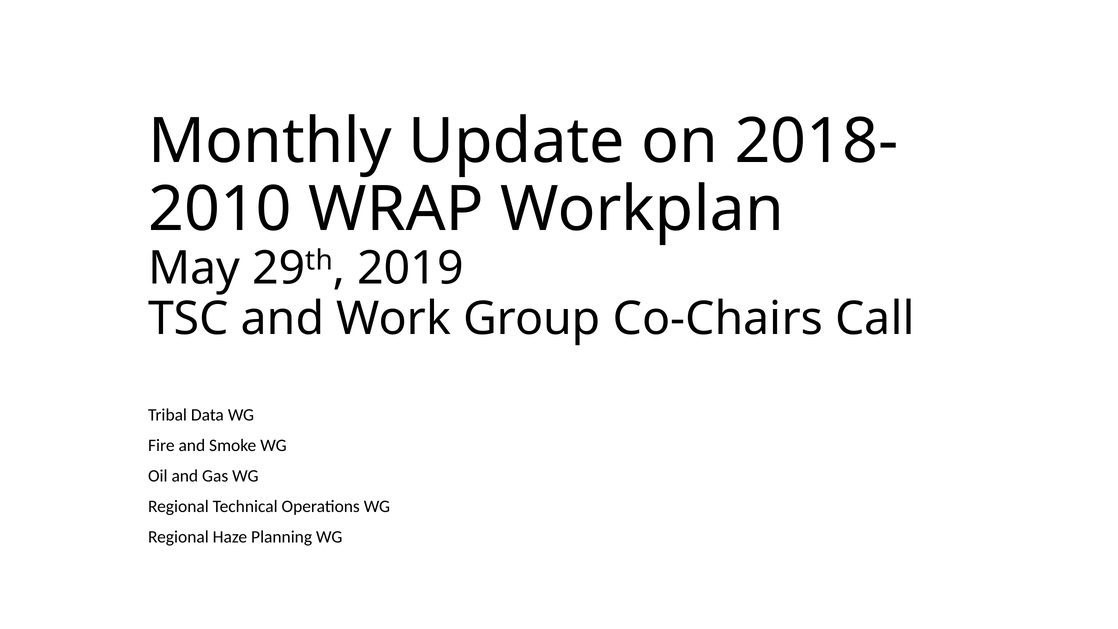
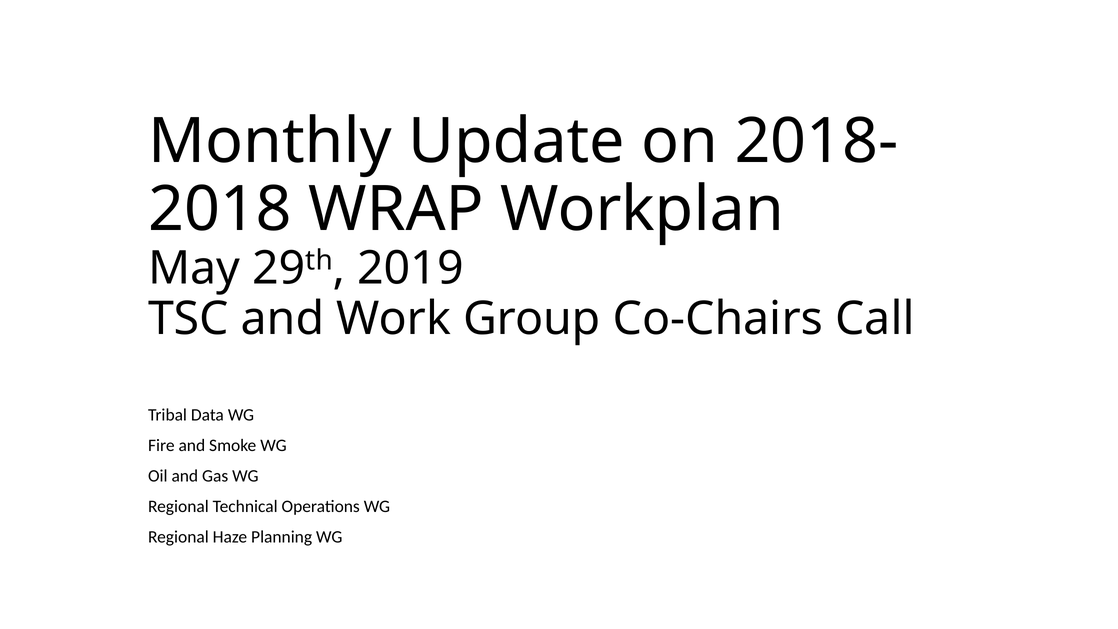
2010: 2010 -> 2018
